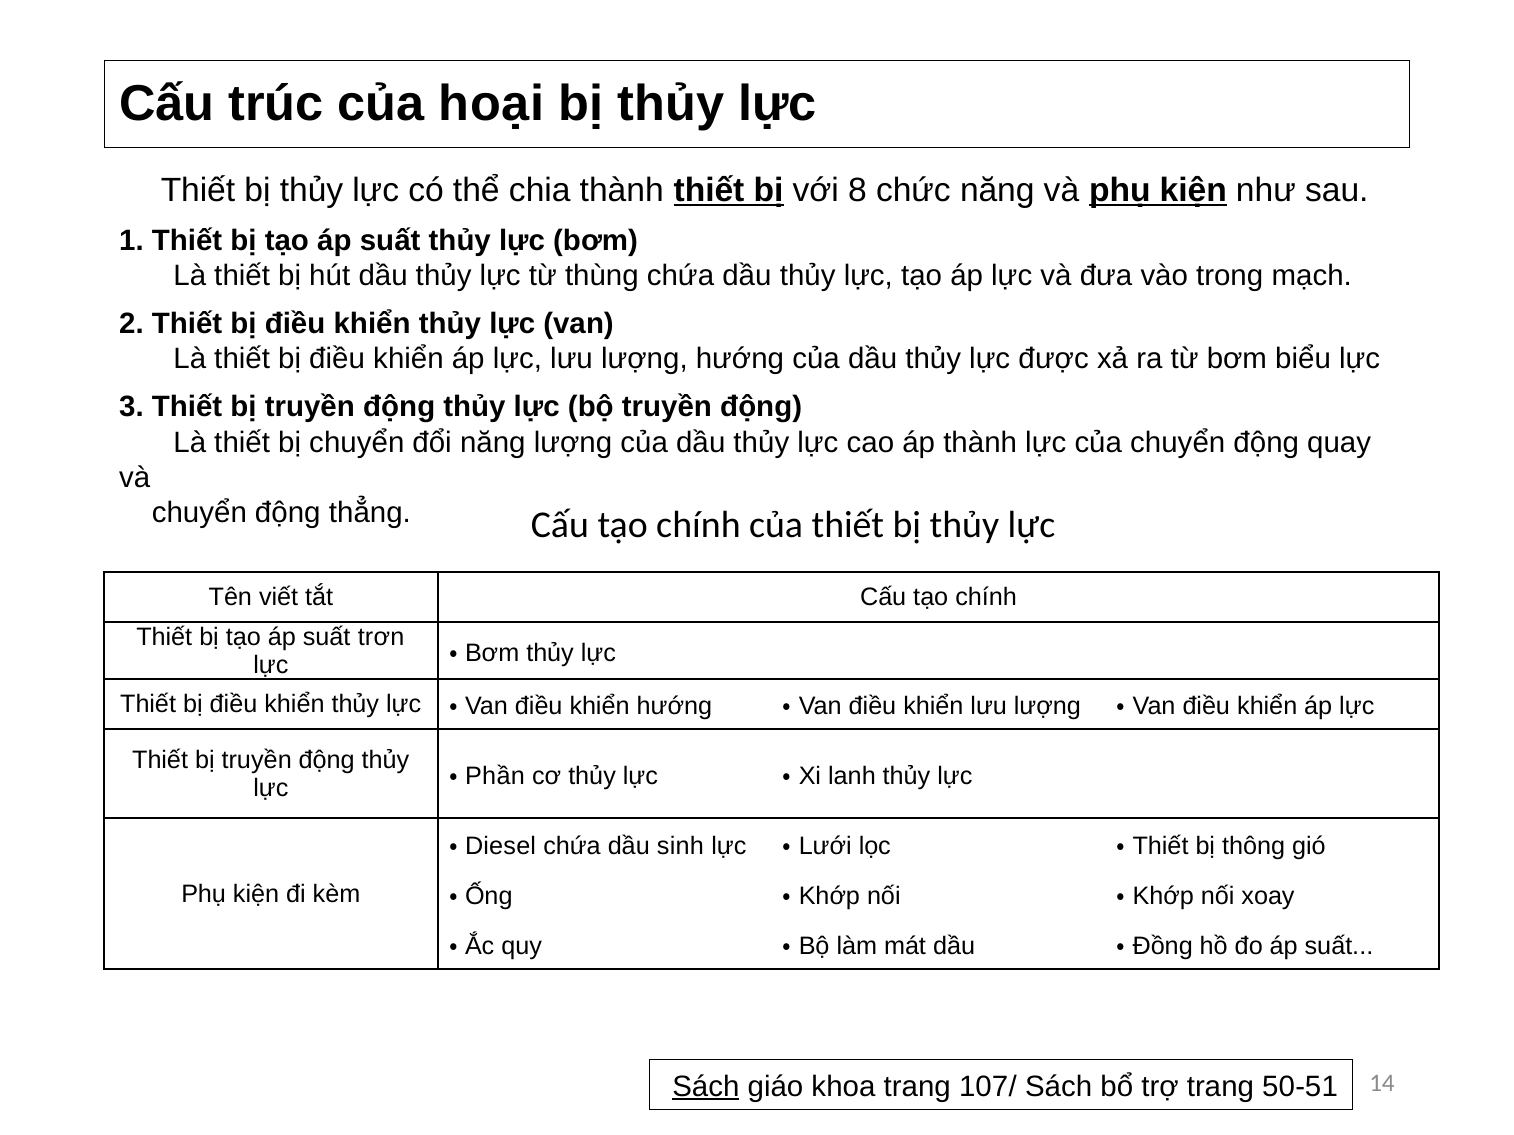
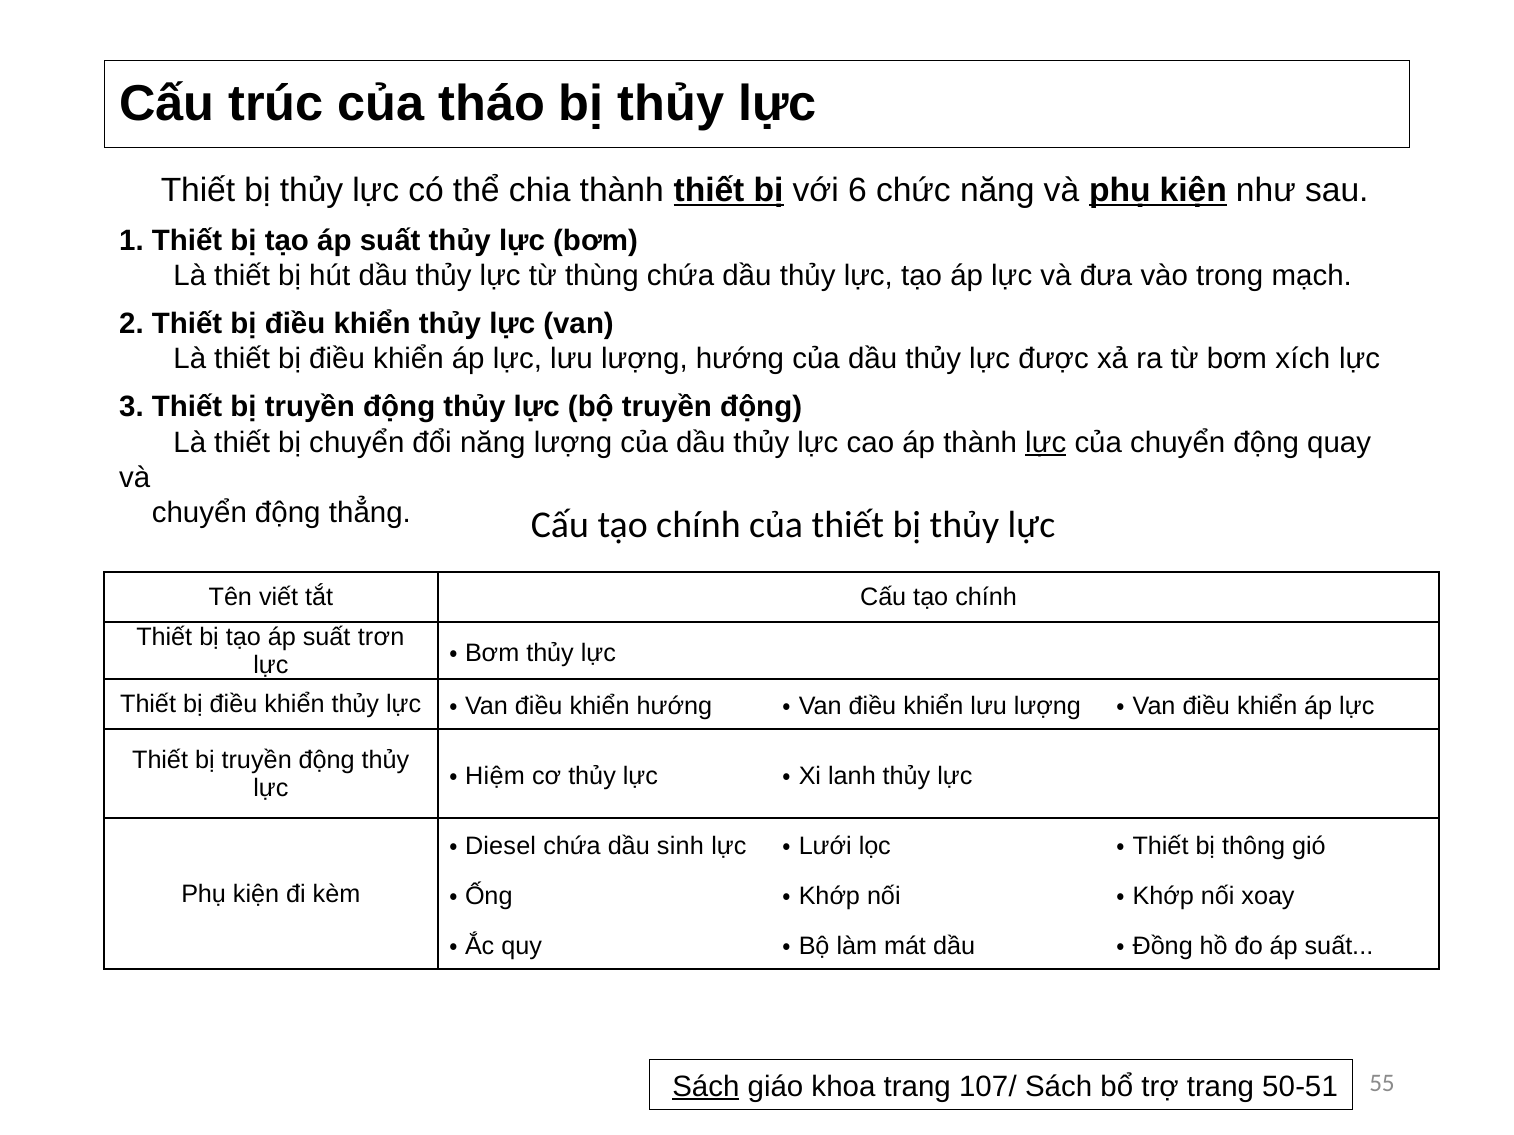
hoại: hoại -> tháo
8: 8 -> 6
biểu: biểu -> xích
lực at (1046, 443) underline: none -> present
Phần: Phần -> Hiệm
14: 14 -> 55
